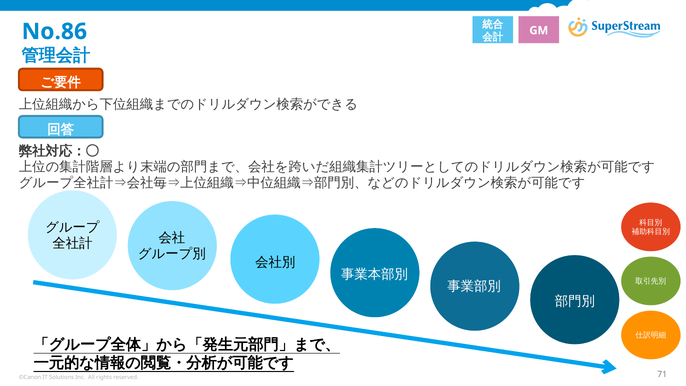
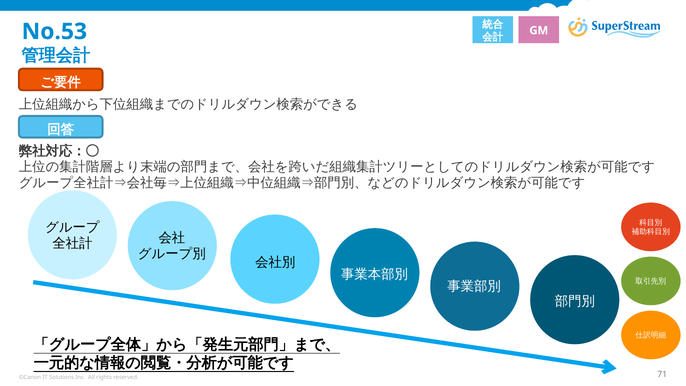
No.86: No.86 -> No.53
